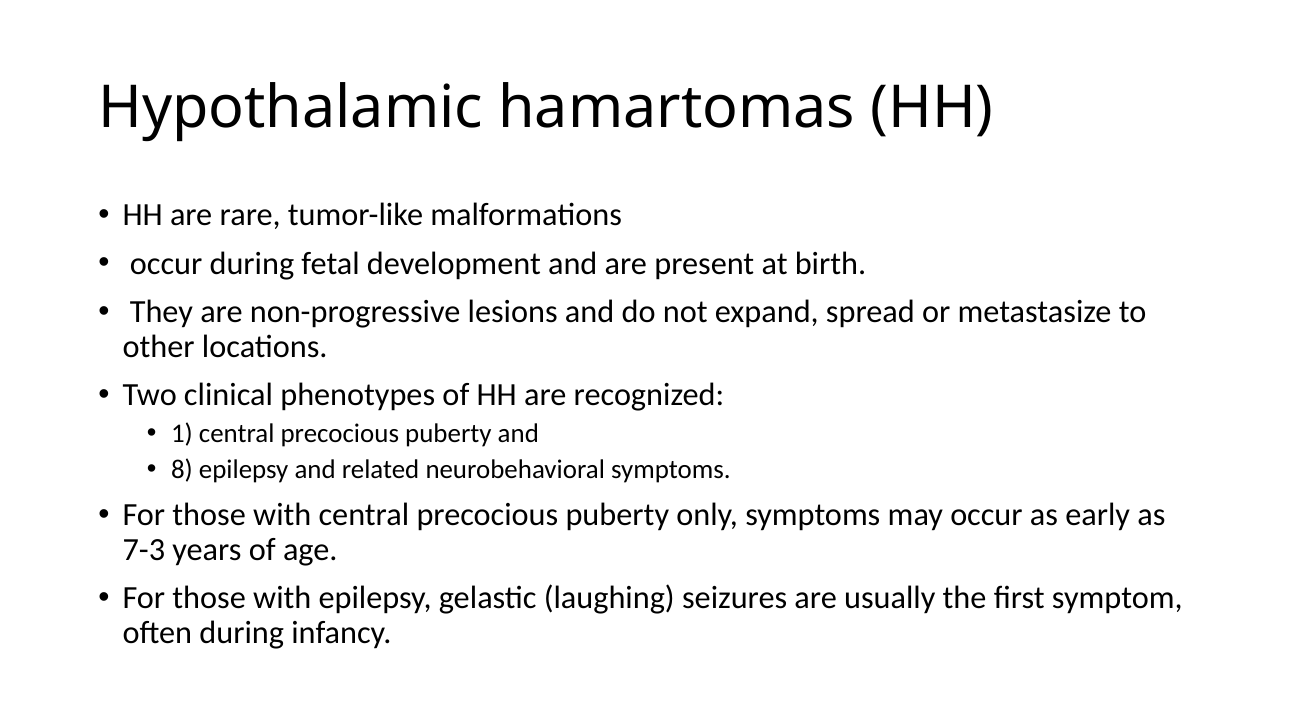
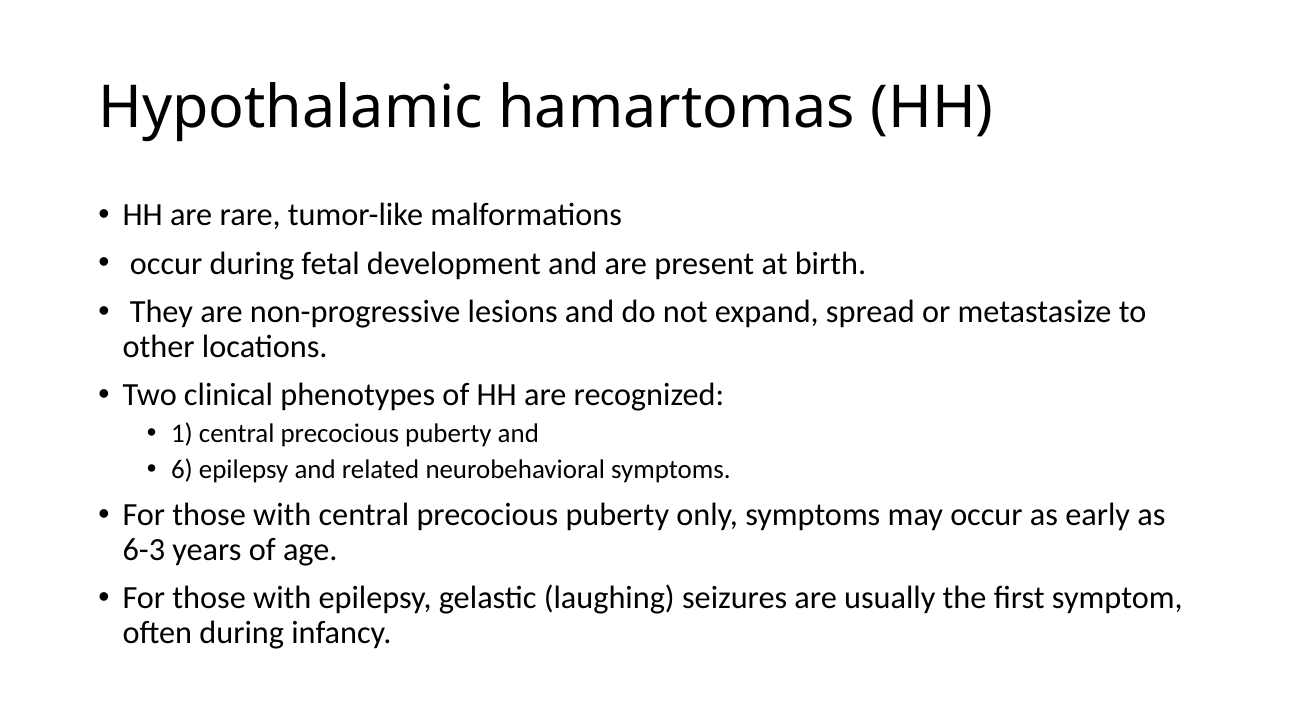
8: 8 -> 6
7-3: 7-3 -> 6-3
